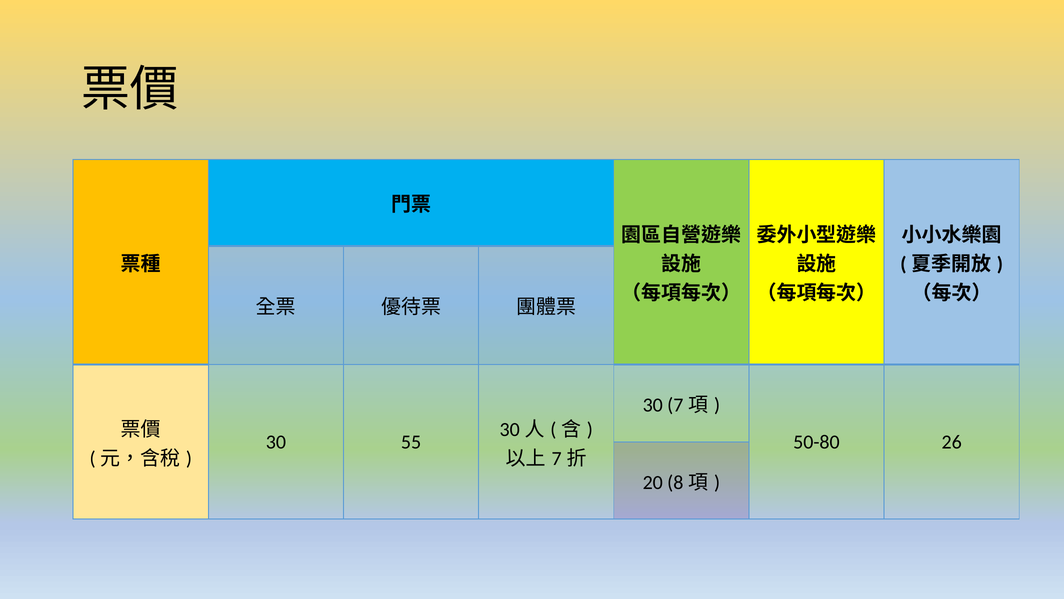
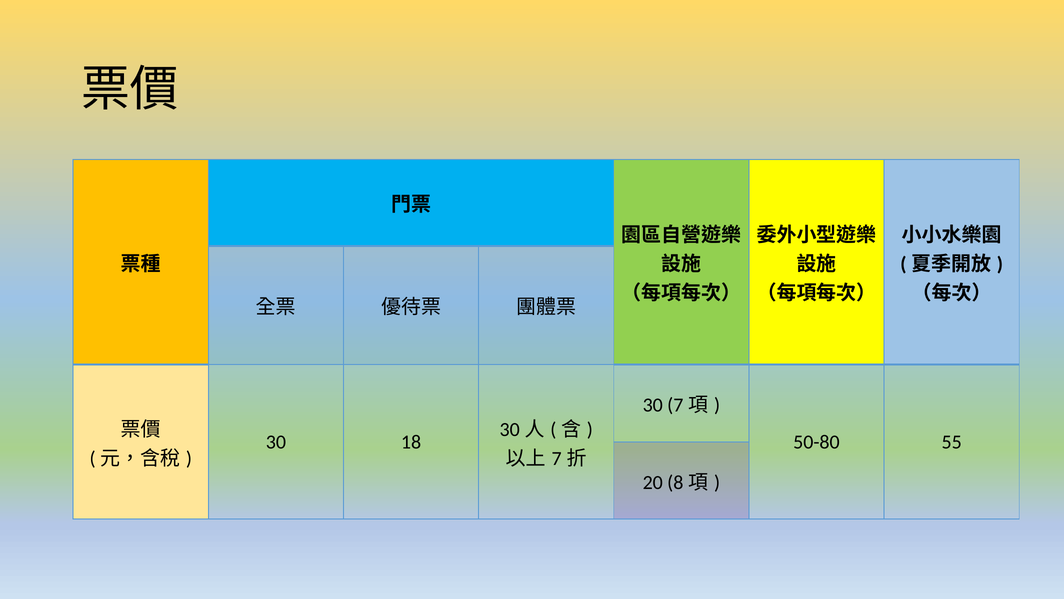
55: 55 -> 18
26: 26 -> 55
